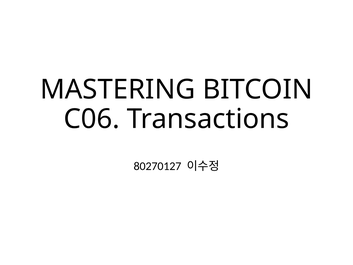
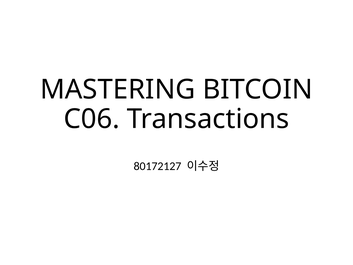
80270127: 80270127 -> 80172127
